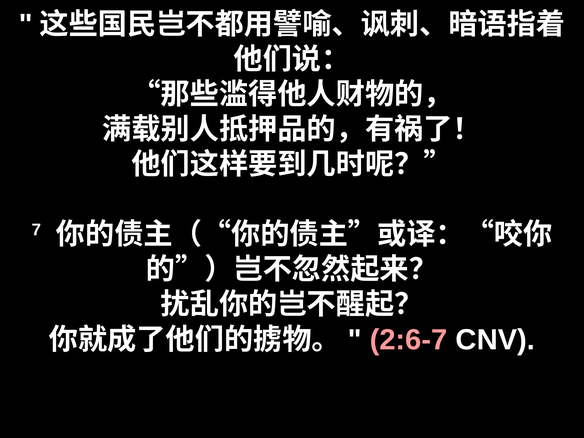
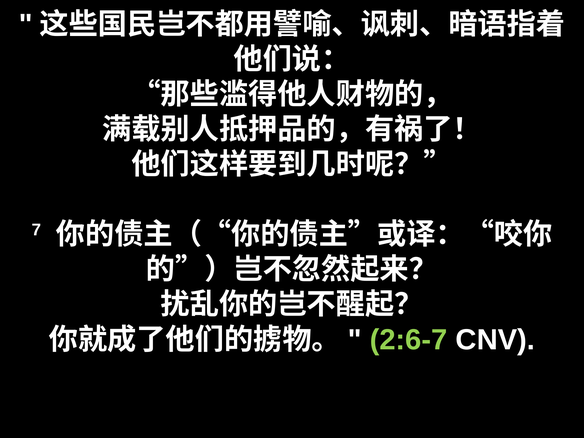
2:6-7 colour: pink -> light green
